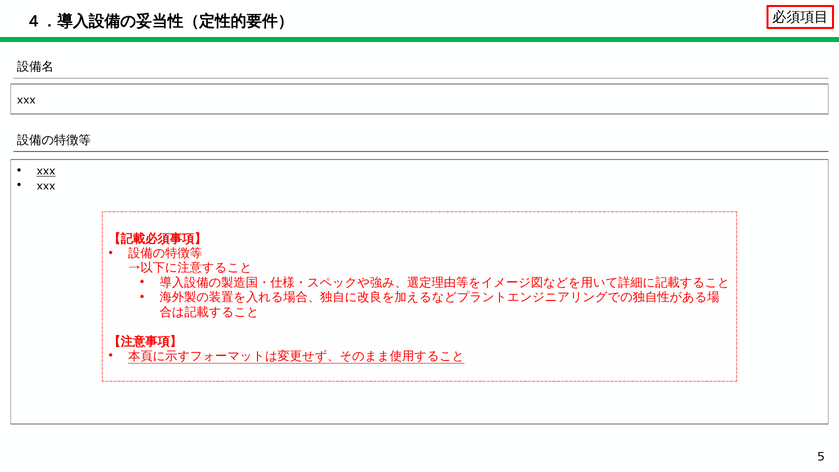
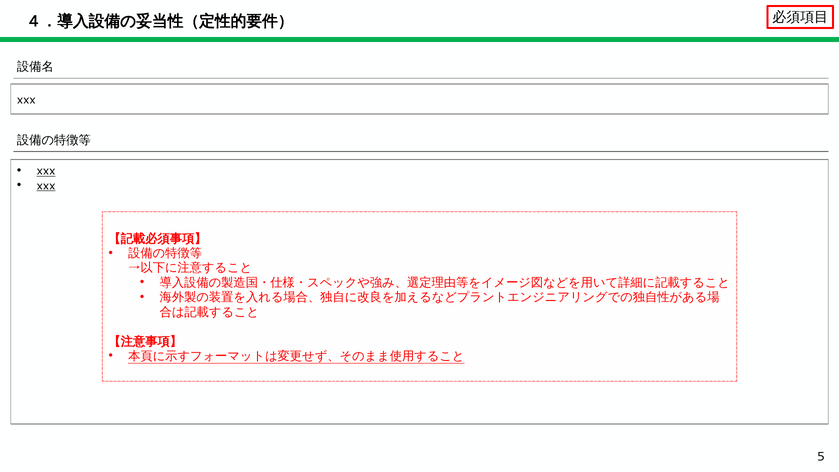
xxx at (46, 186) underline: none -> present
